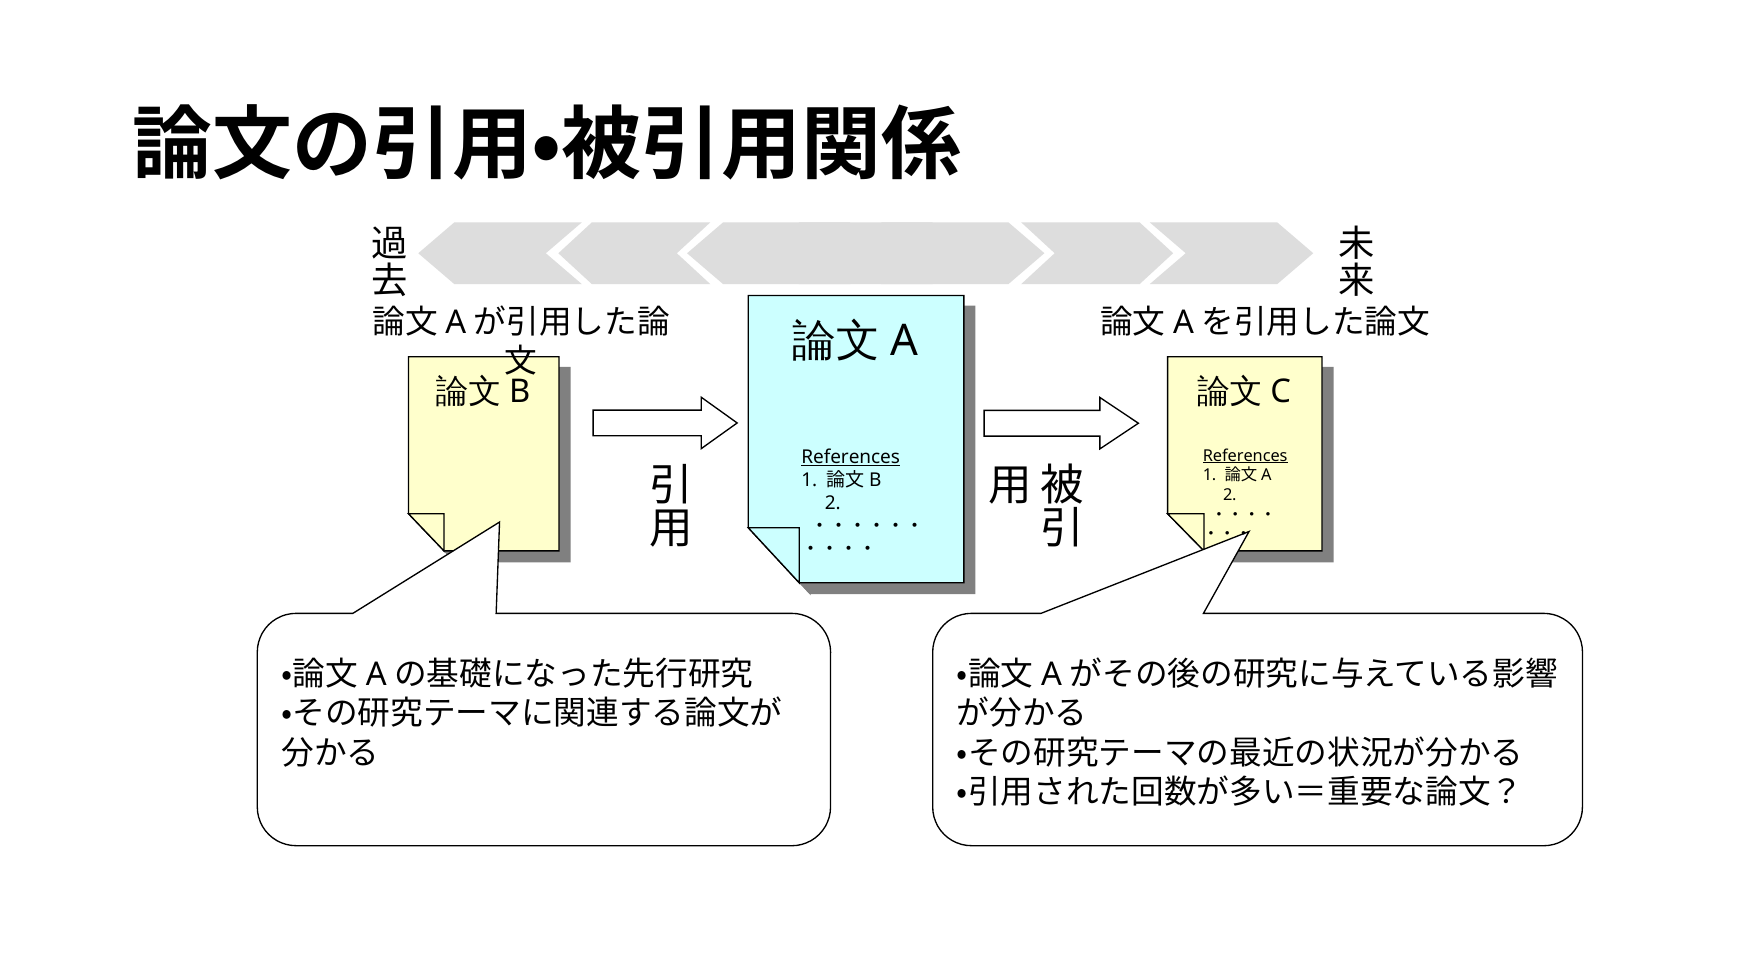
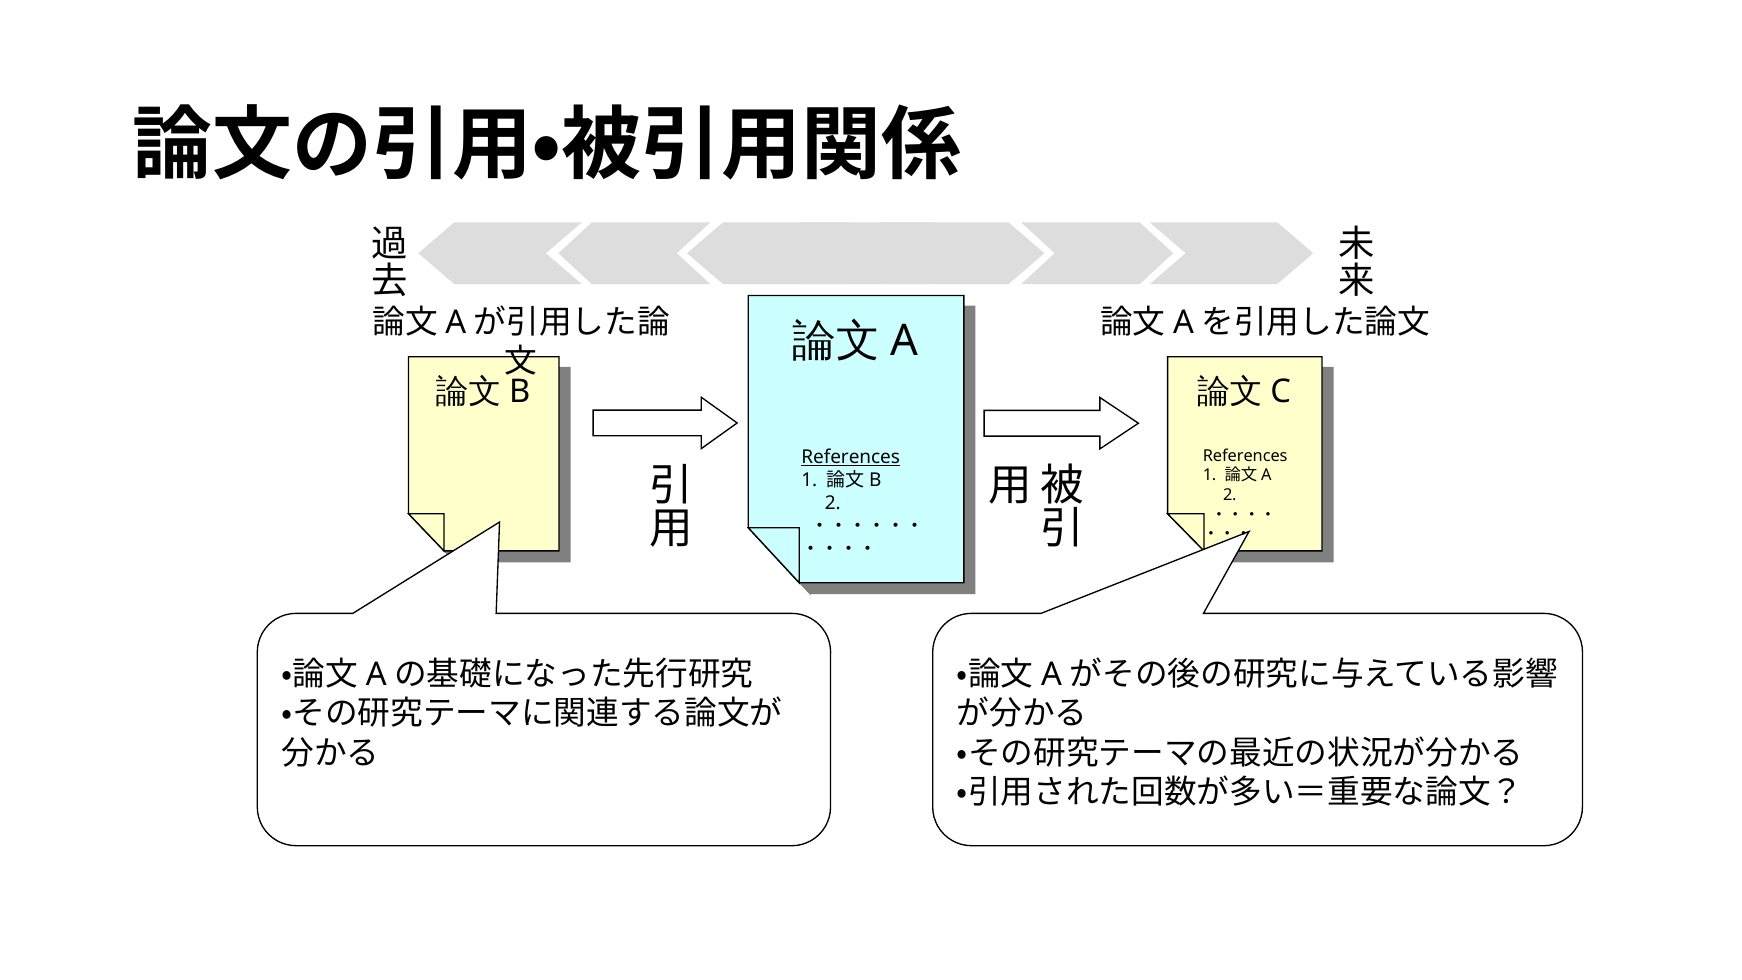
References at (1245, 456) underline: present -> none
